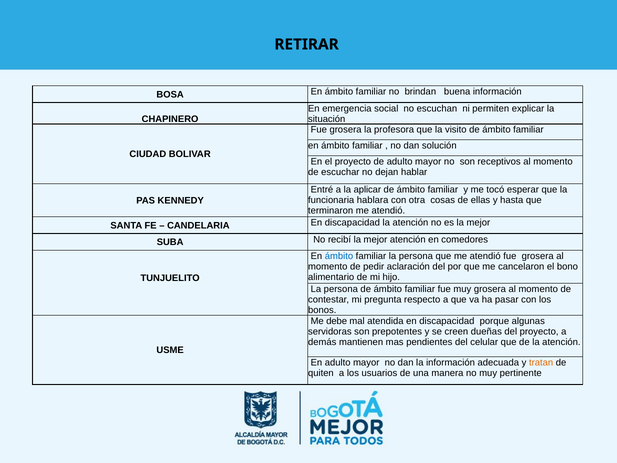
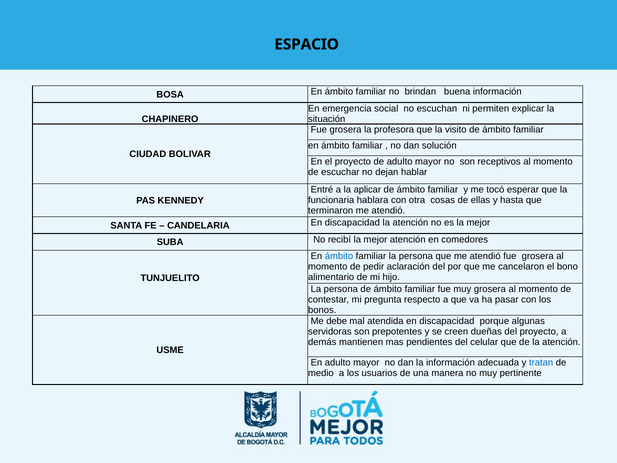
RETIRAR: RETIRAR -> ESPACIO
tratan colour: orange -> blue
quiten: quiten -> medio
